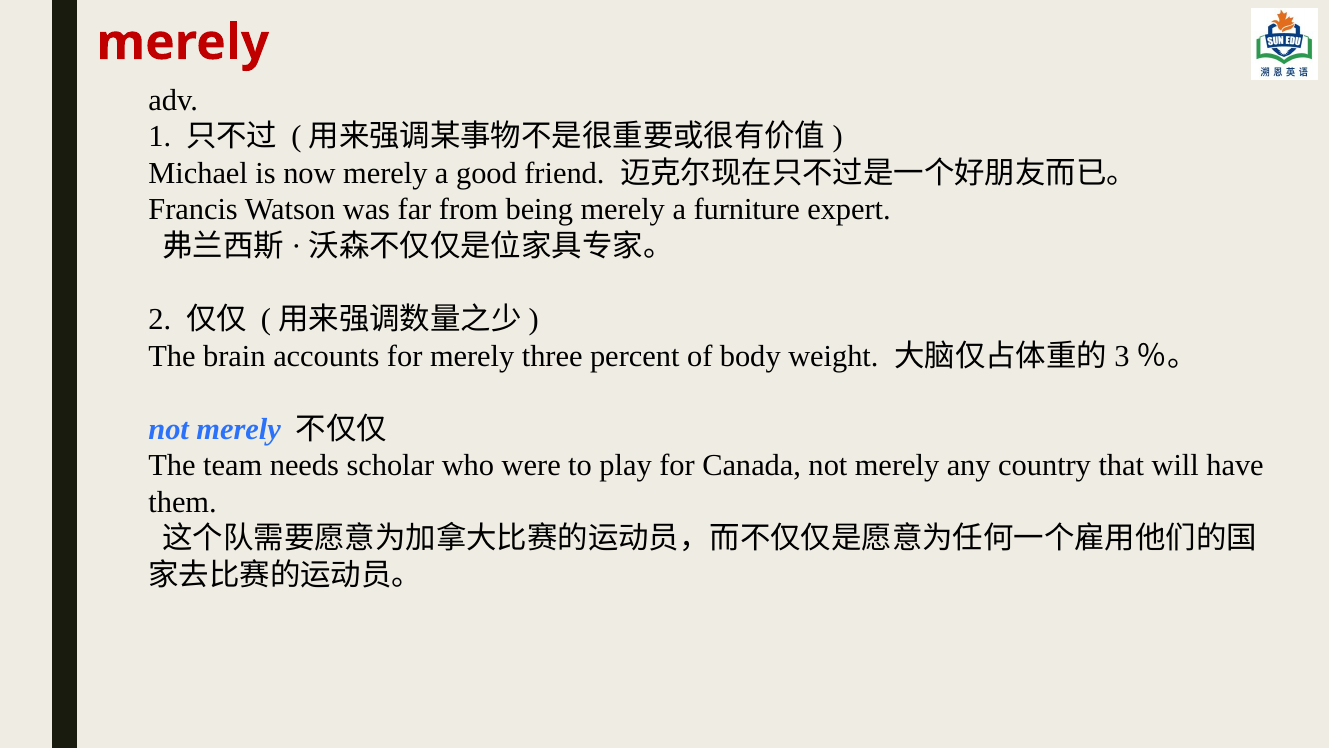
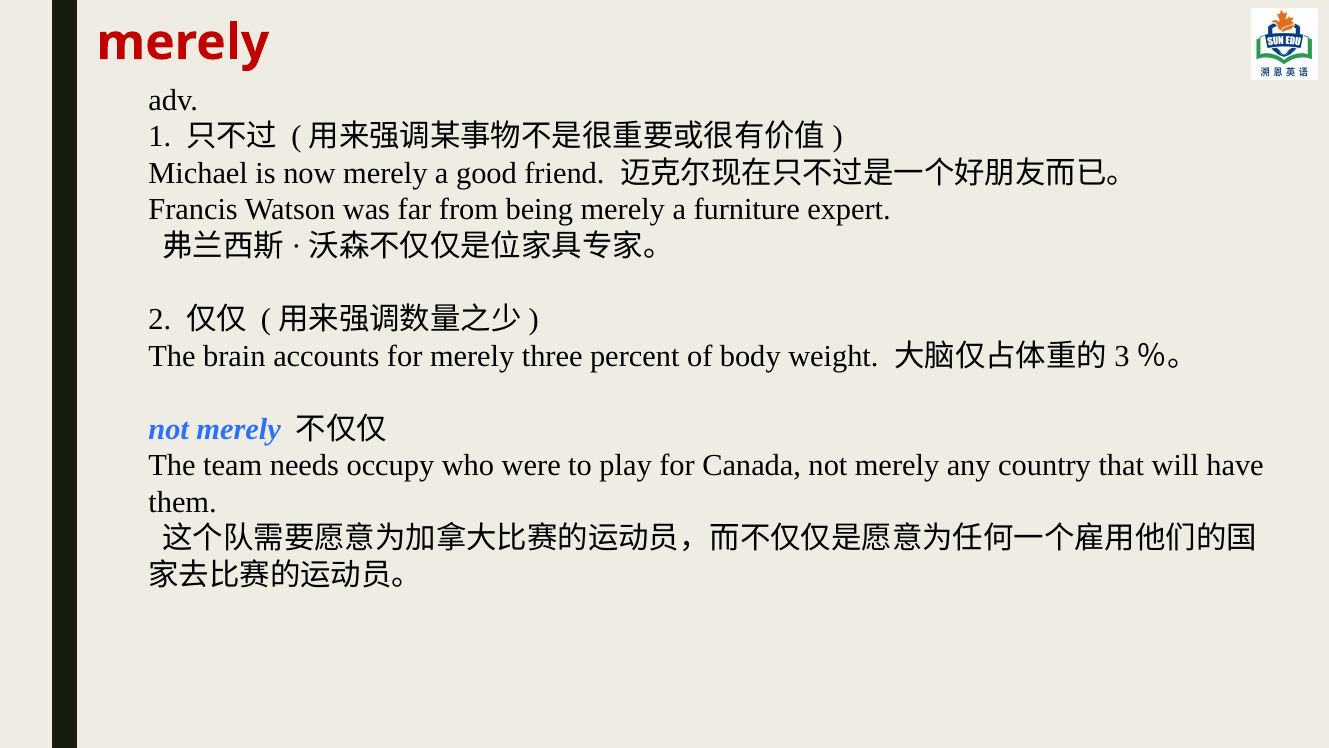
scholar: scholar -> occupy
